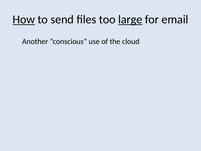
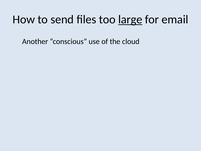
How underline: present -> none
